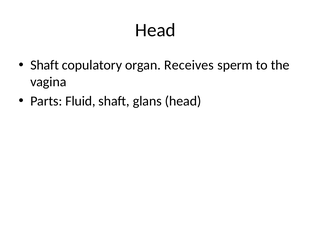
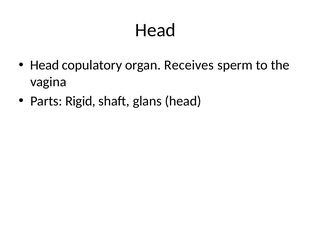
Shaft at (45, 65): Shaft -> Head
Fluid: Fluid -> Rigid
